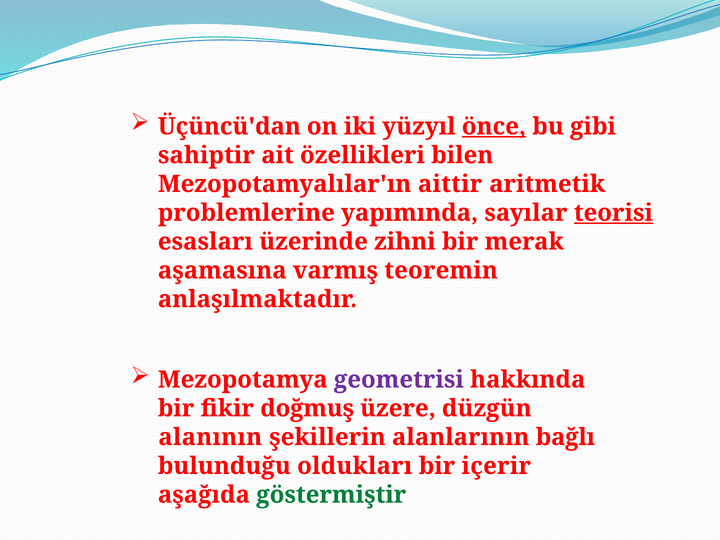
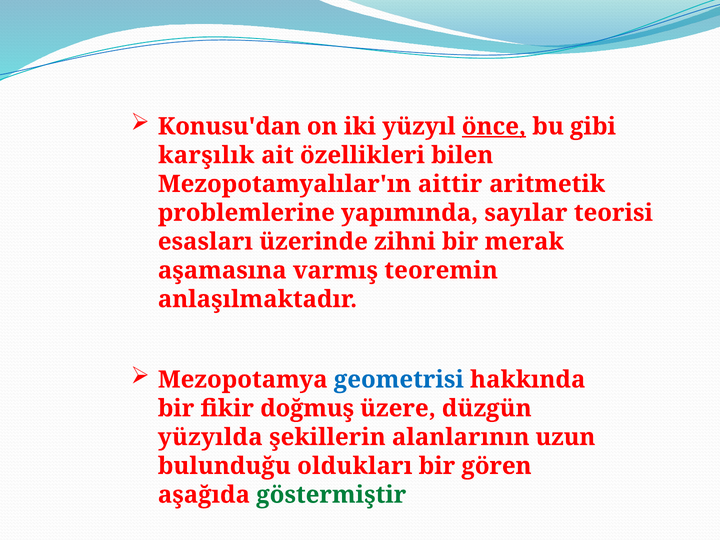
Üçüncü'dan: Üçüncü'dan -> Konusu'dan
sahiptir: sahiptir -> karşılık
teorisi underline: present -> none
geometrisi colour: purple -> blue
alanının: alanının -> yüzyılda
bağlı: bağlı -> uzun
içerir: içerir -> gören
